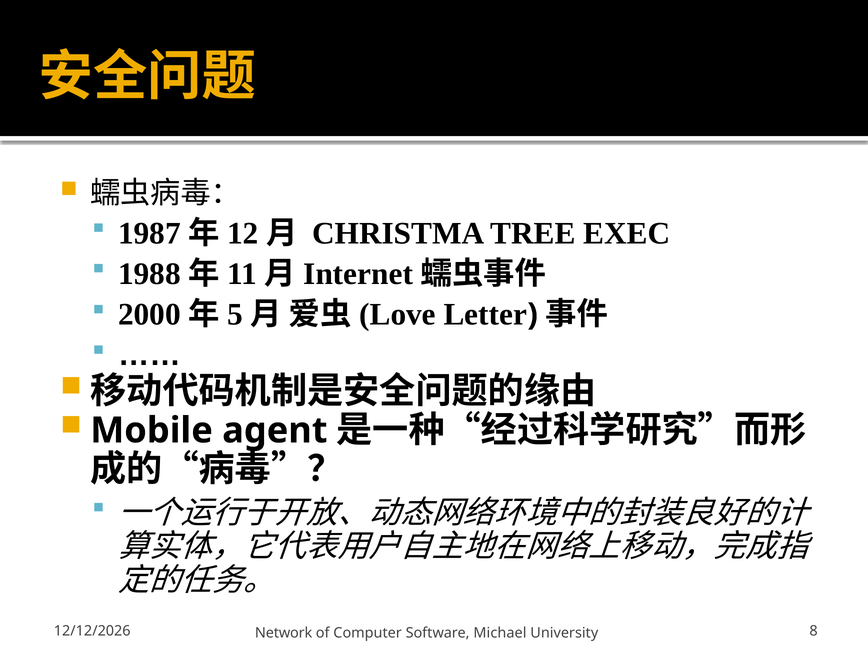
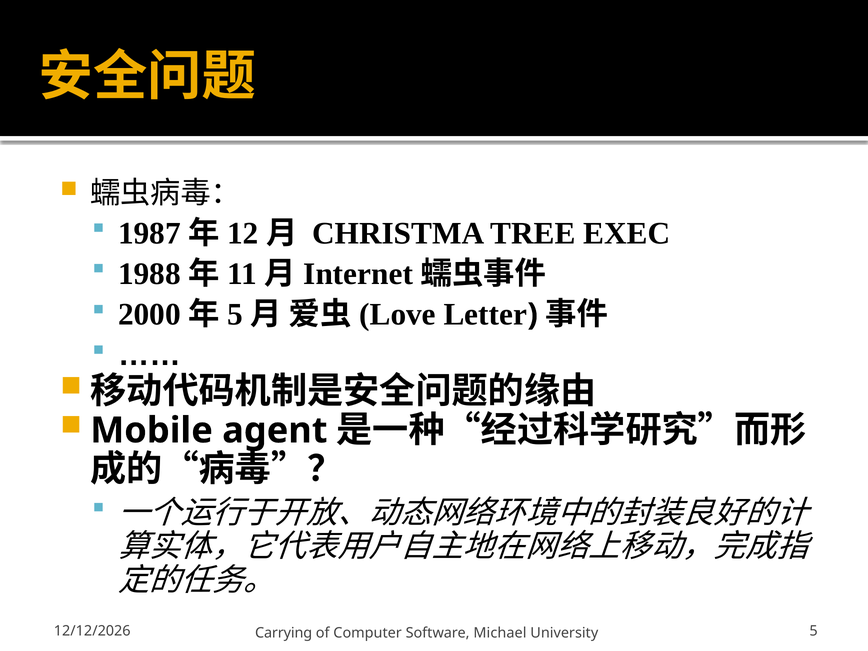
Network: Network -> Carrying
8: 8 -> 5
